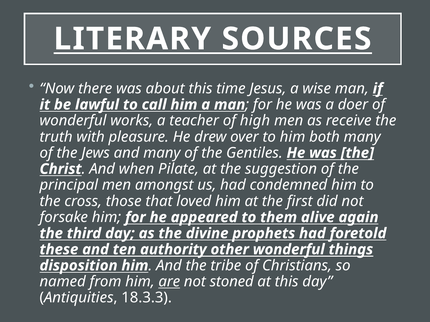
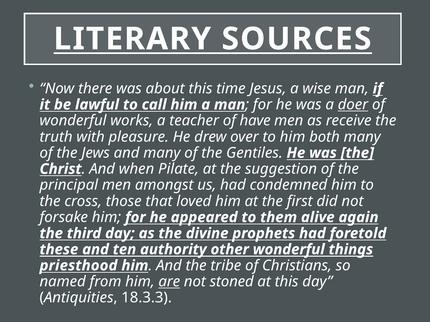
doer underline: none -> present
high: high -> have
disposition: disposition -> priesthood
